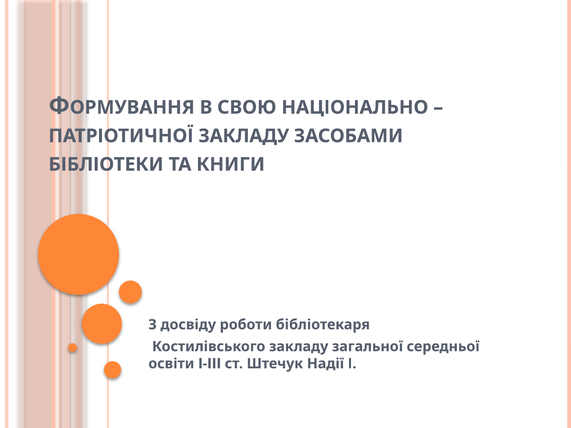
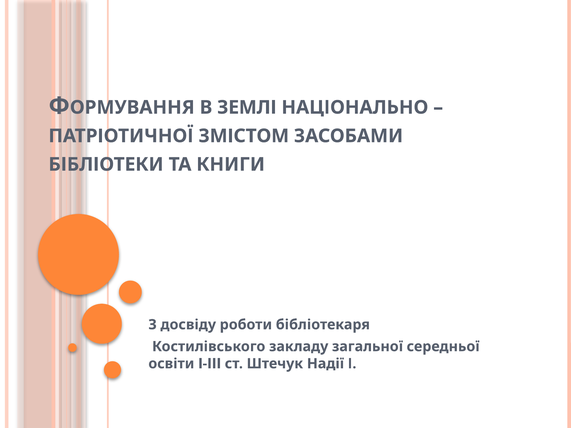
СВОЮ: СВОЮ -> ЗЕМЛІ
ПАТРІОТИЧНОЇ ЗАКЛАДУ: ЗАКЛАДУ -> ЗМІСТОМ
